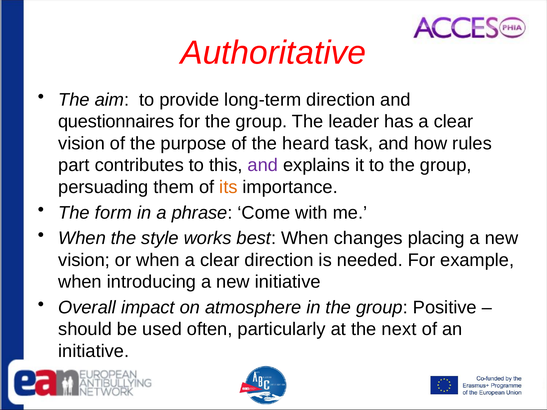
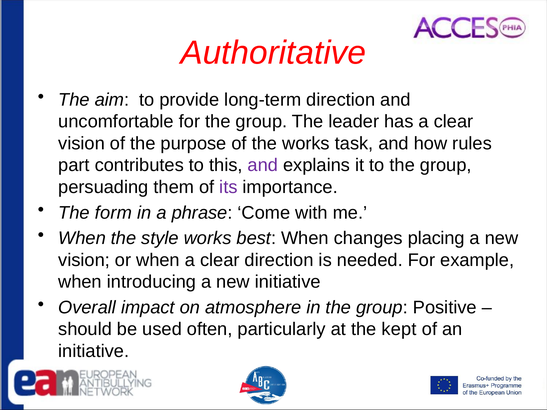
questionnaires: questionnaires -> uncomfortable
the heard: heard -> works
its colour: orange -> purple
next: next -> kept
